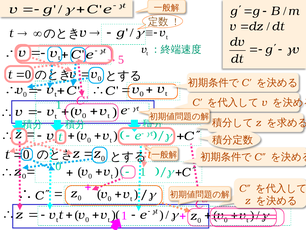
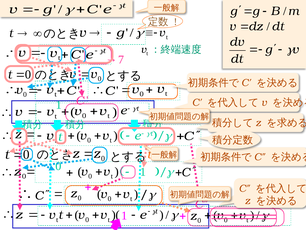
5: 5 -> 7
